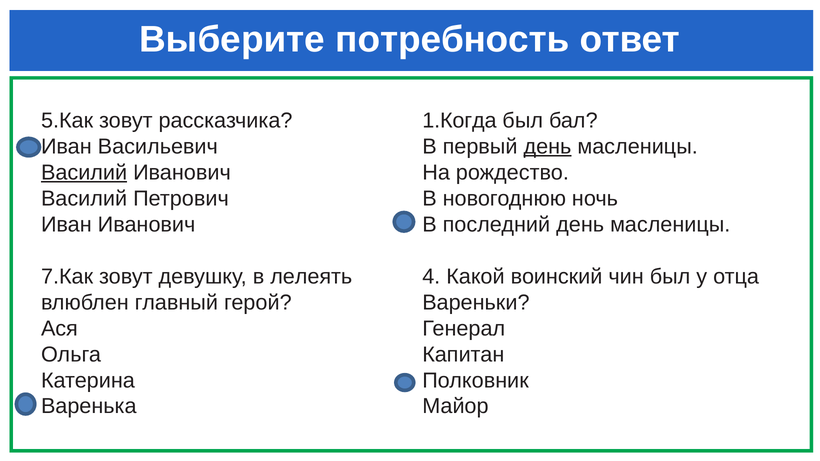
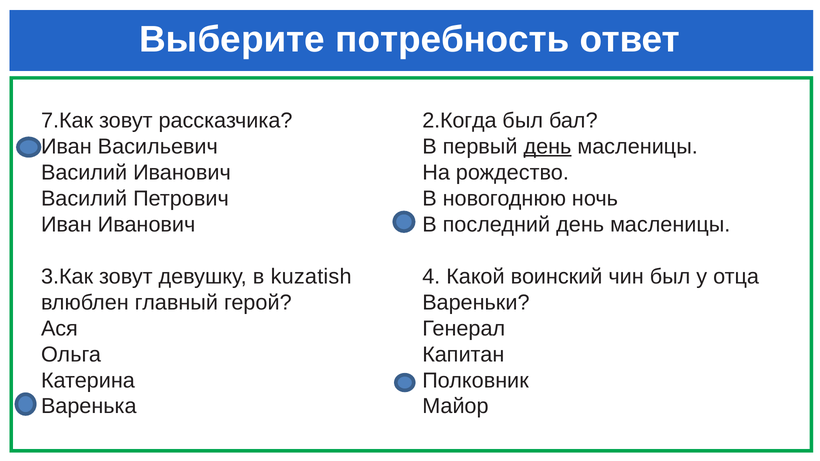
5.Как: 5.Как -> 7.Как
1.Когда: 1.Когда -> 2.Когда
Василий at (84, 173) underline: present -> none
7.Как: 7.Как -> 3.Как
лелеять: лелеять -> kuzatish
